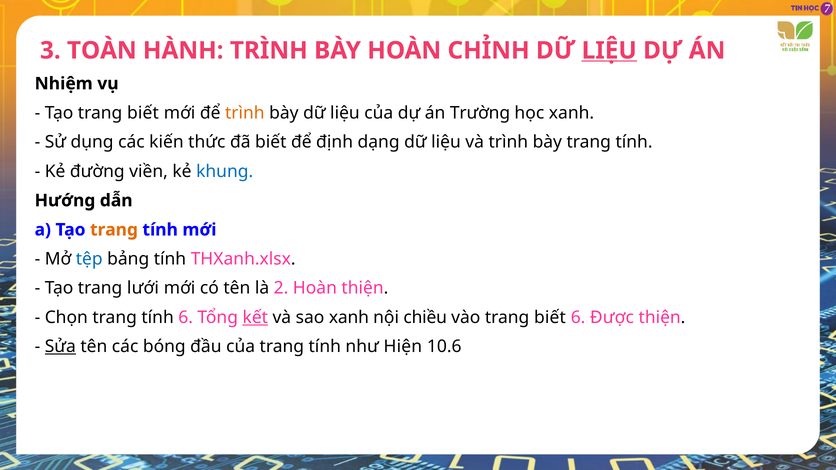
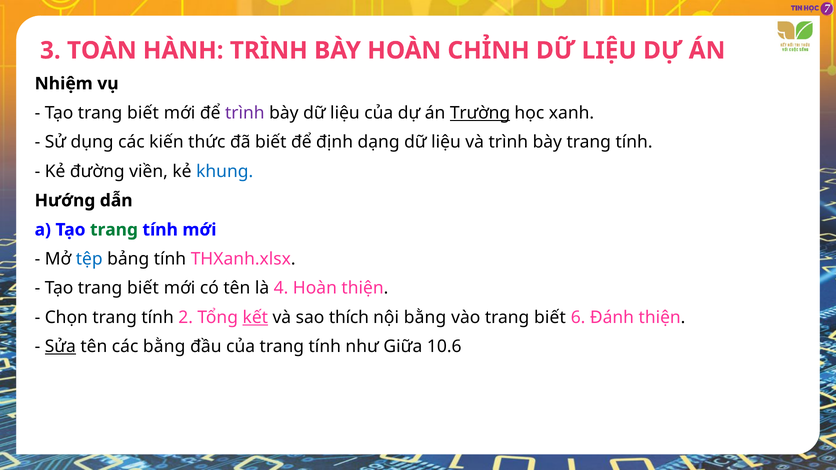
LIỆU at (609, 51) underline: present -> none
trình at (245, 113) colour: orange -> purple
Trường underline: none -> present
trang at (114, 230) colour: orange -> green
lưới at (143, 288): lưới -> biết
2: 2 -> 4
tính 6: 6 -> 2
sao xanh: xanh -> thích
nội chiều: chiều -> bằng
Được: Được -> Đánh
các bóng: bóng -> bằng
Hiện: Hiện -> Giữa
